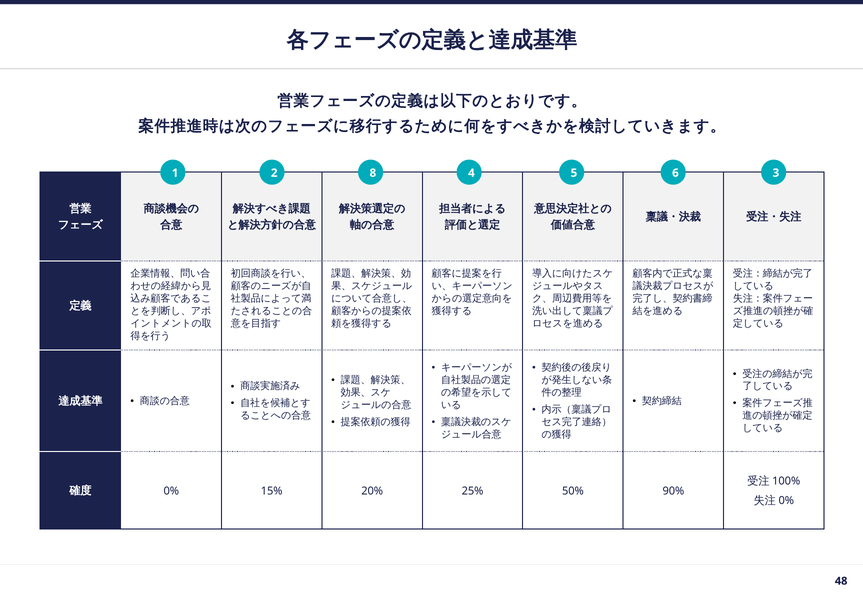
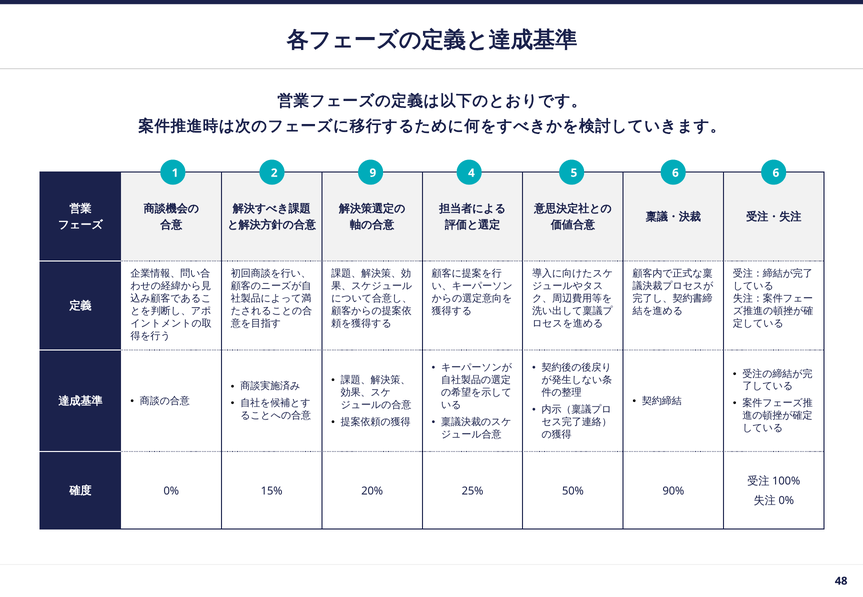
8: 8 -> 9
6 3: 3 -> 6
